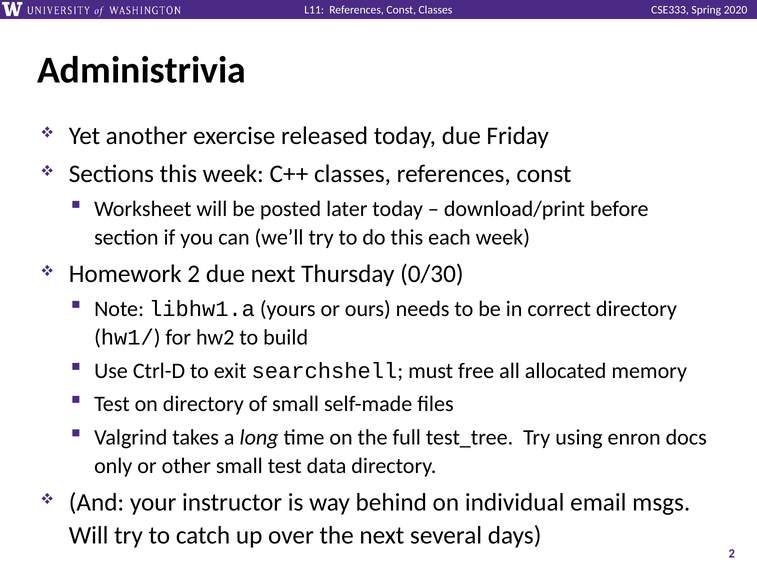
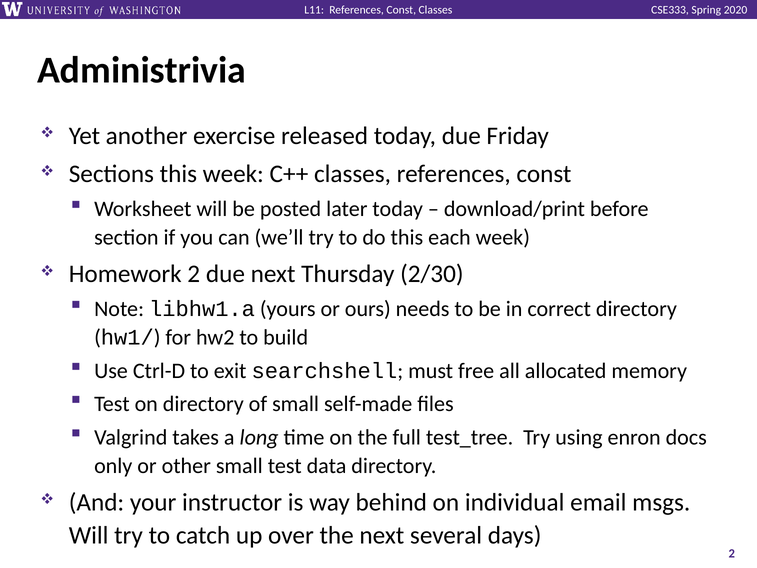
0/30: 0/30 -> 2/30
